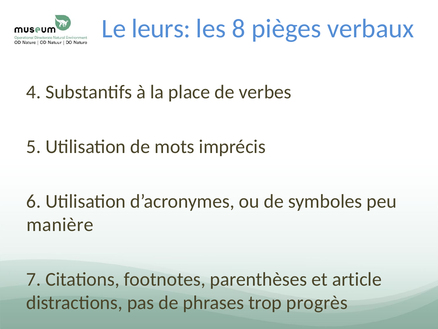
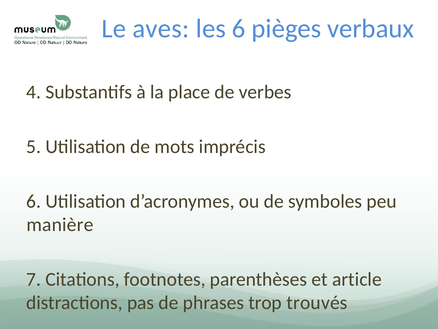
leurs: leurs -> aves
les 8: 8 -> 6
progrès: progrès -> trouvés
